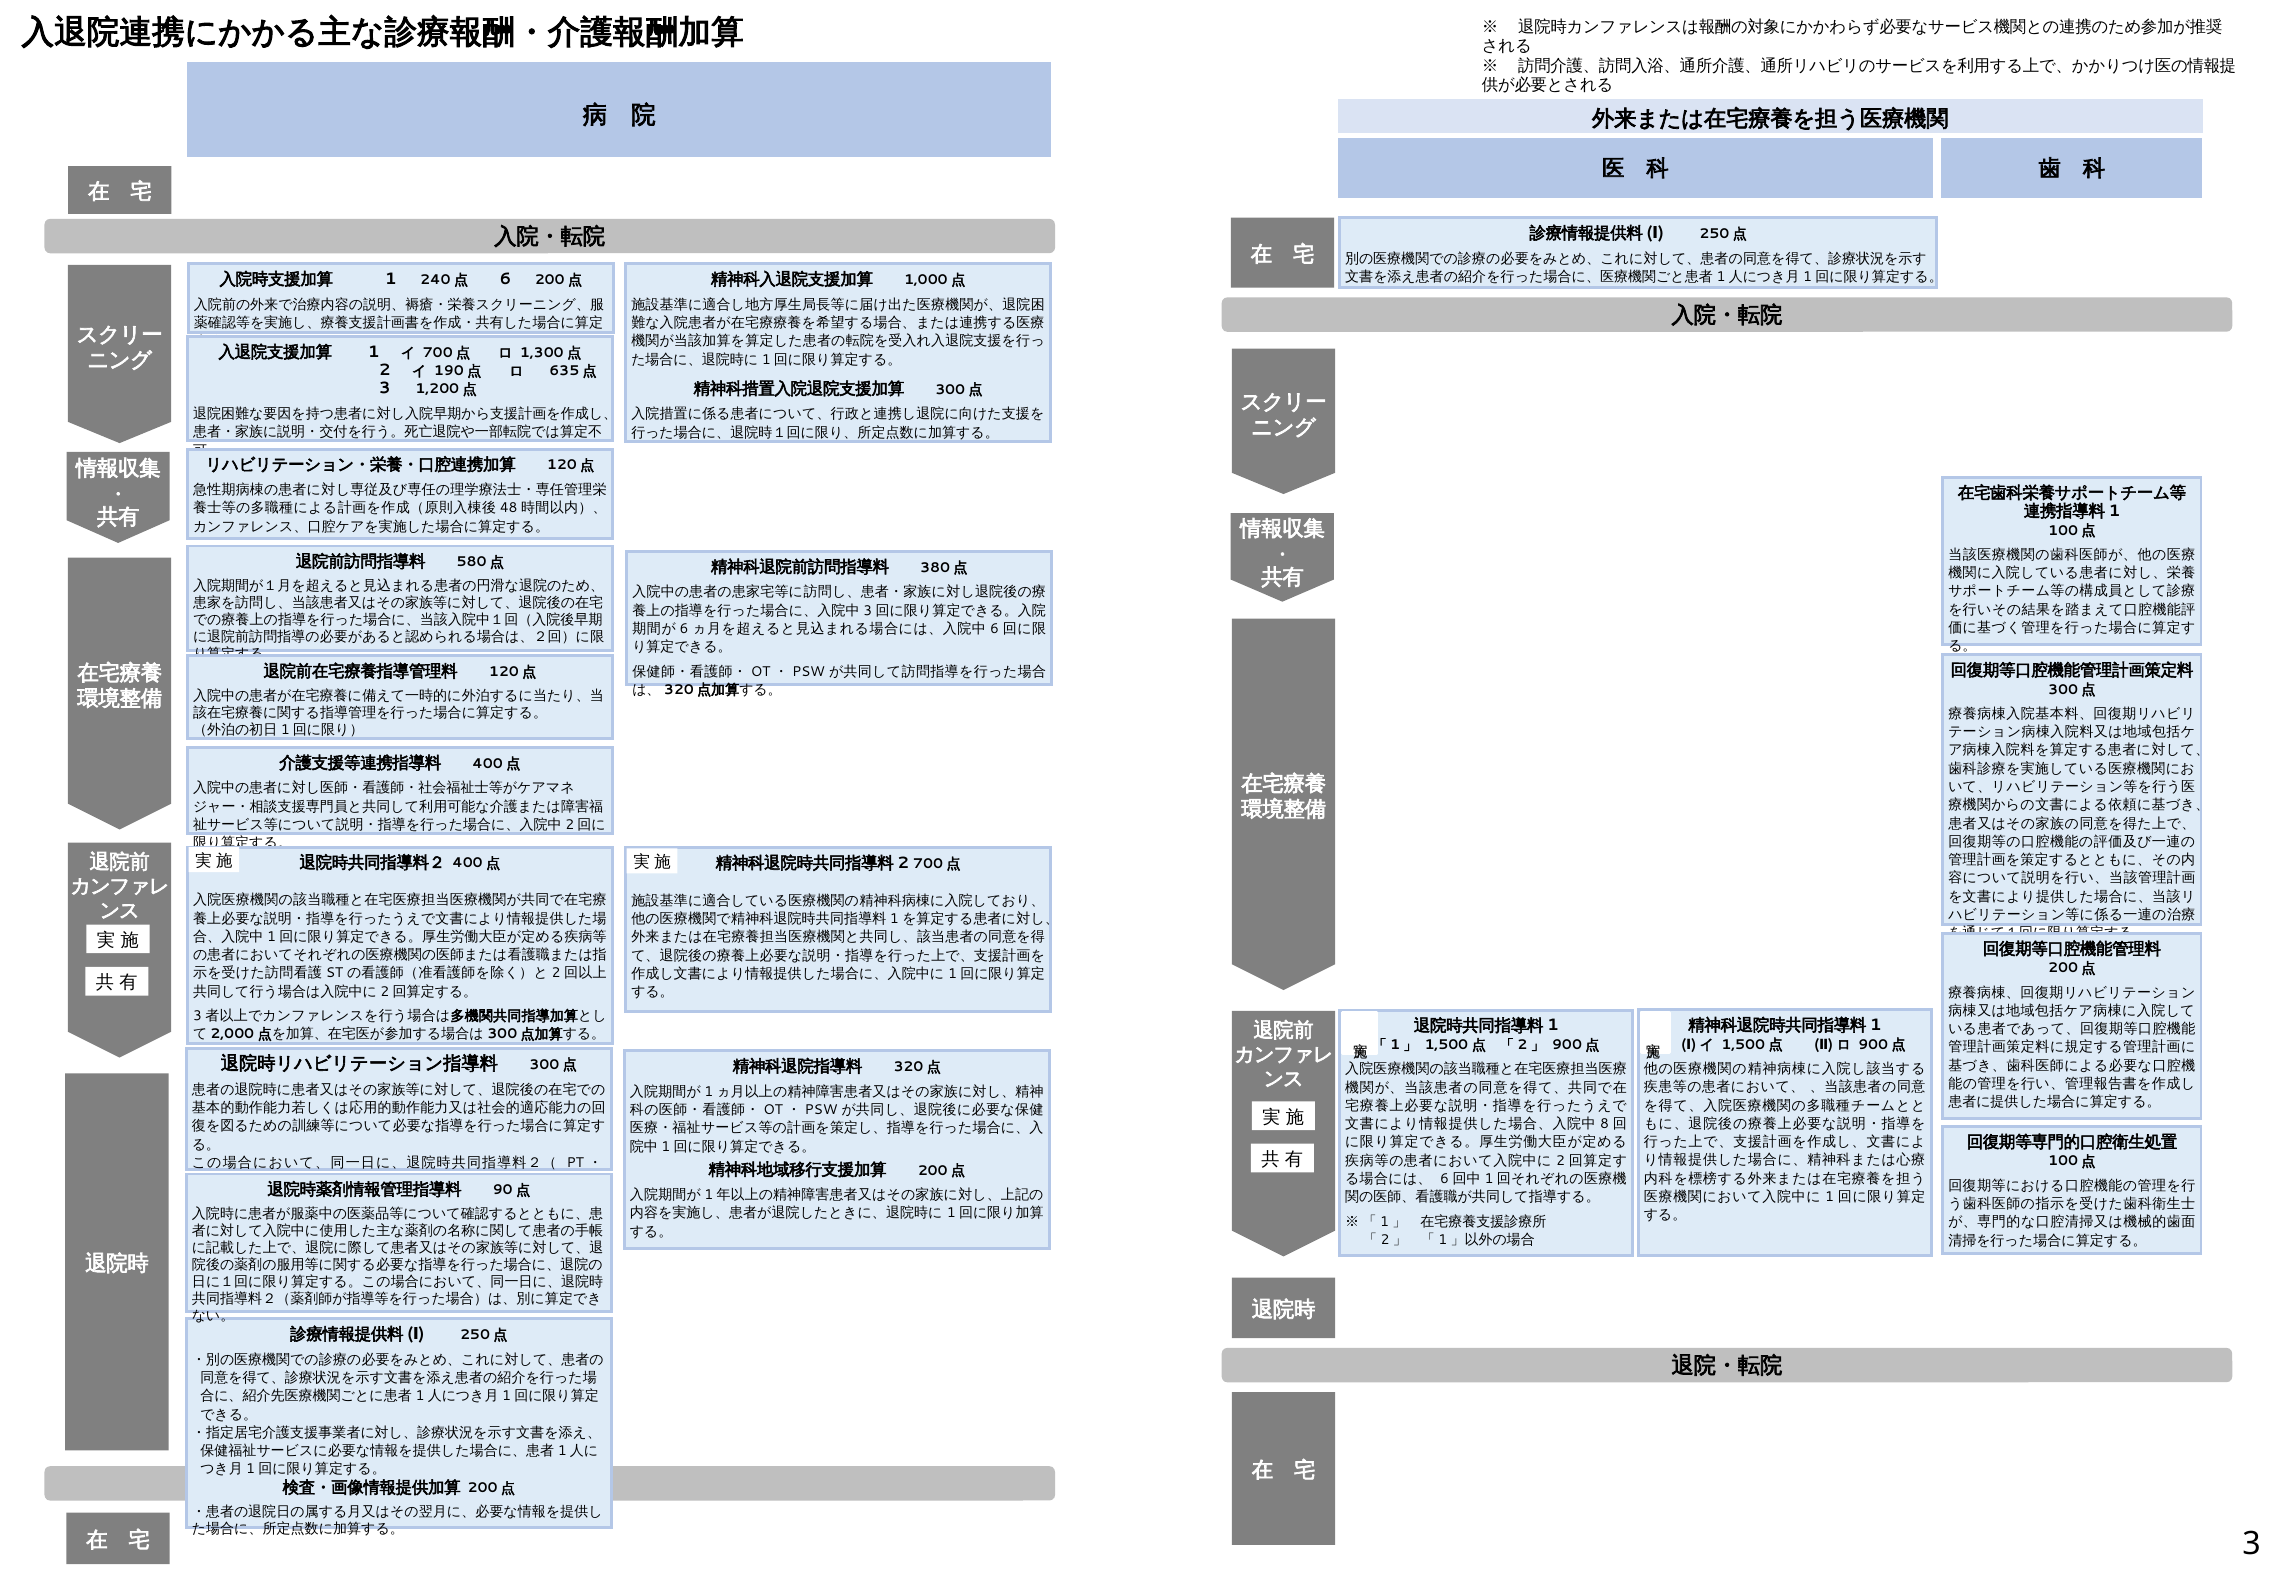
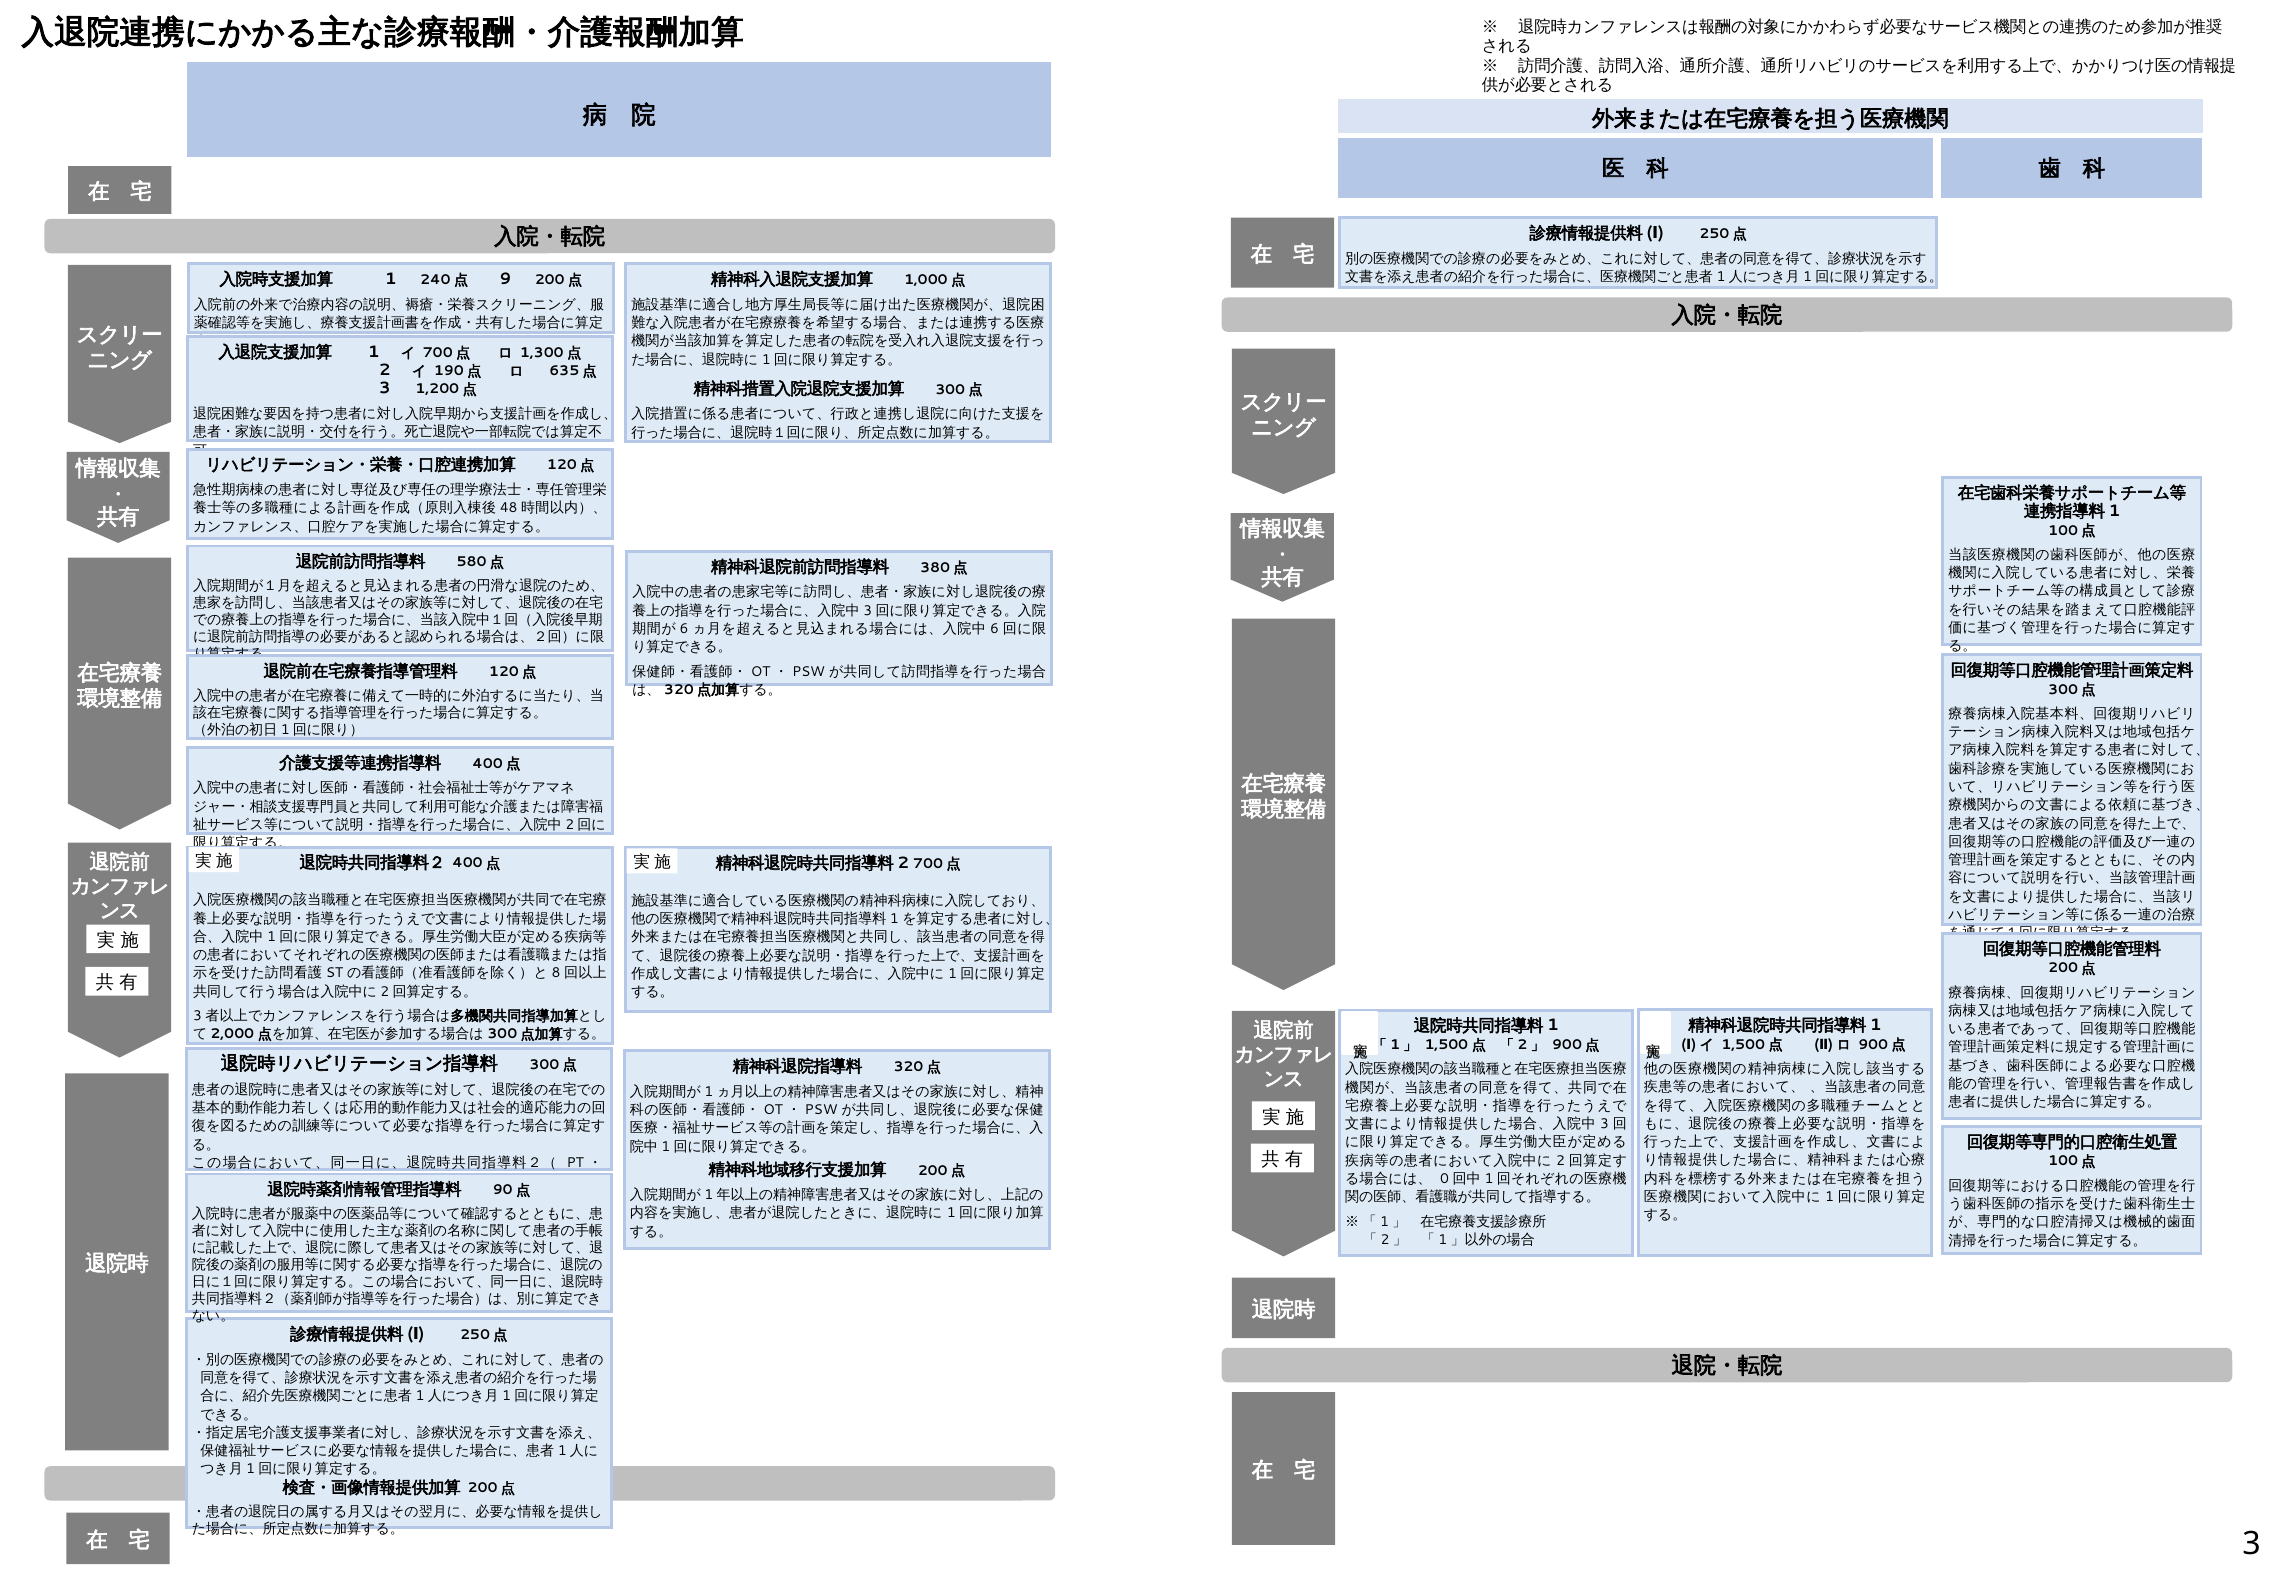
6 at (505, 279): 6 -> 9
2 at (556, 973): 2 -> 8
8 at (1604, 1124): 8 -> 3
6 at (1445, 1178): 6 -> 0
